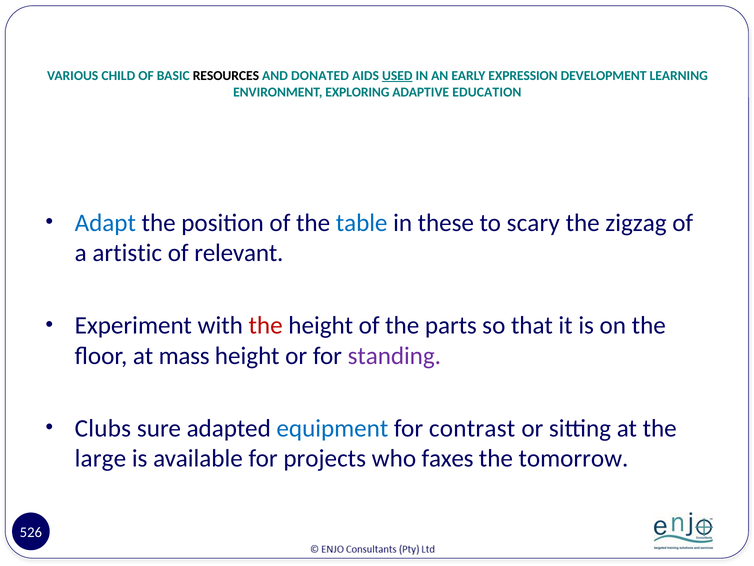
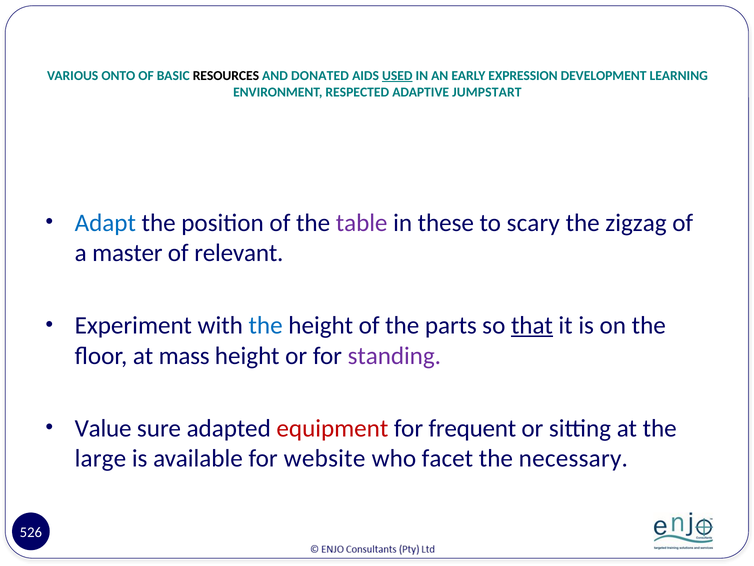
CHILD: CHILD -> ONTO
EXPLORING: EXPLORING -> RESPECTED
EDUCATION: EDUCATION -> JUMPSTART
table colour: blue -> purple
artistic: artistic -> master
the at (266, 325) colour: red -> blue
that underline: none -> present
Clubs: Clubs -> Value
equipment colour: blue -> red
contrast: contrast -> frequent
projects: projects -> website
faxes: faxes -> facet
tomorrow: tomorrow -> necessary
